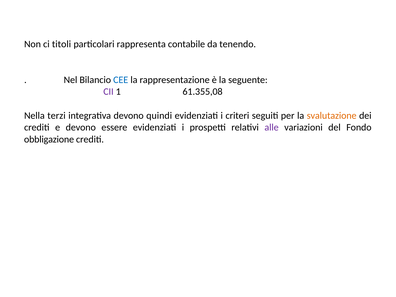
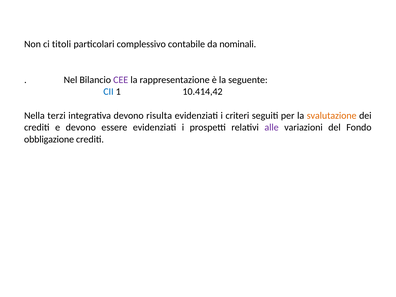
rappresenta: rappresenta -> complessivo
tenendo: tenendo -> nominali
CEE colour: blue -> purple
CII colour: purple -> blue
61.355,08: 61.355,08 -> 10.414,42
quindi: quindi -> risulta
